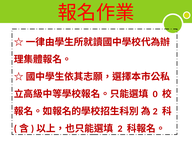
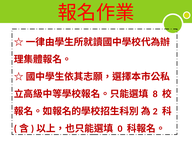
0: 0 -> 8
2: 2 -> 0
